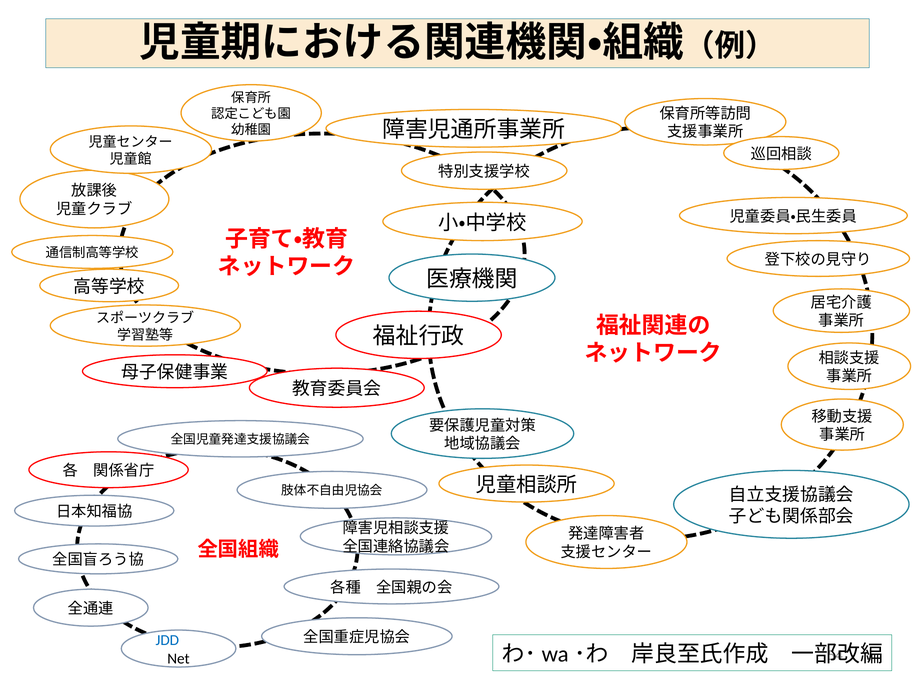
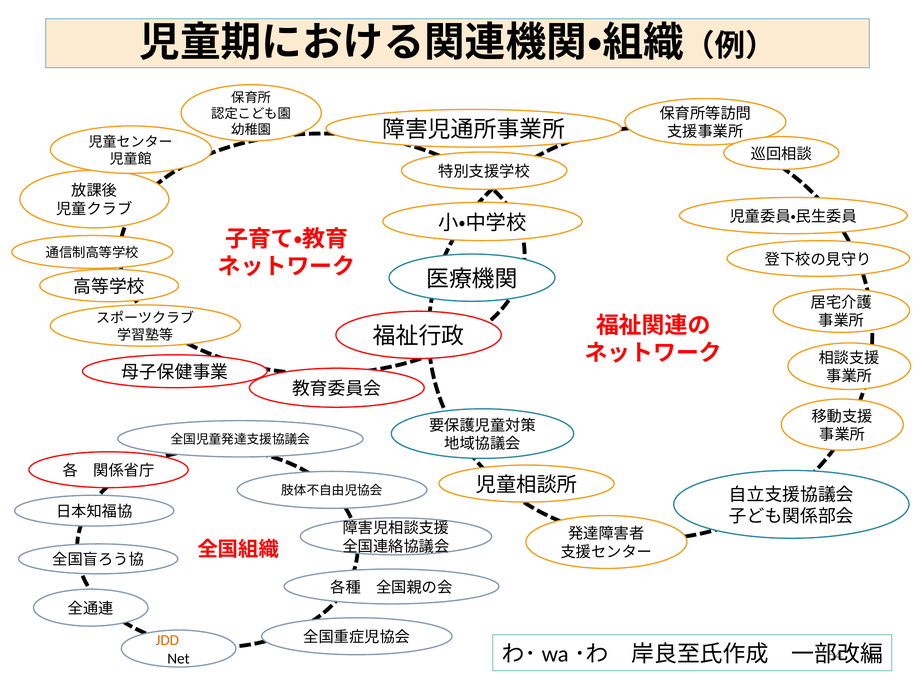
JDD colour: blue -> orange
